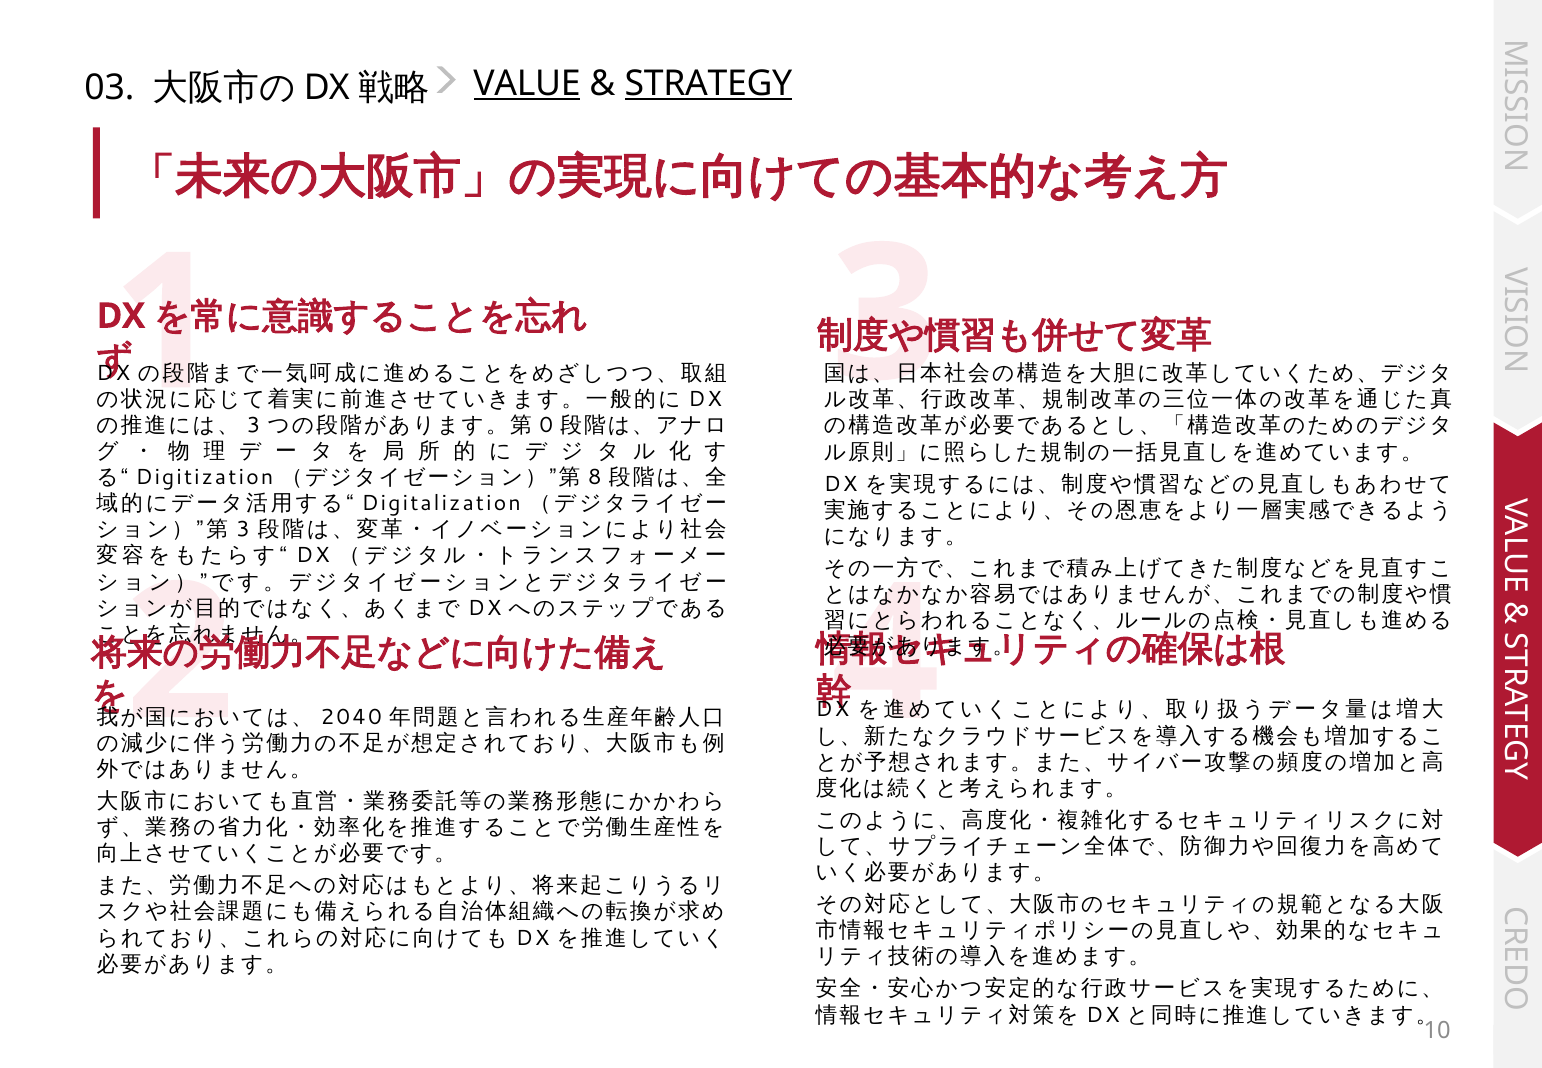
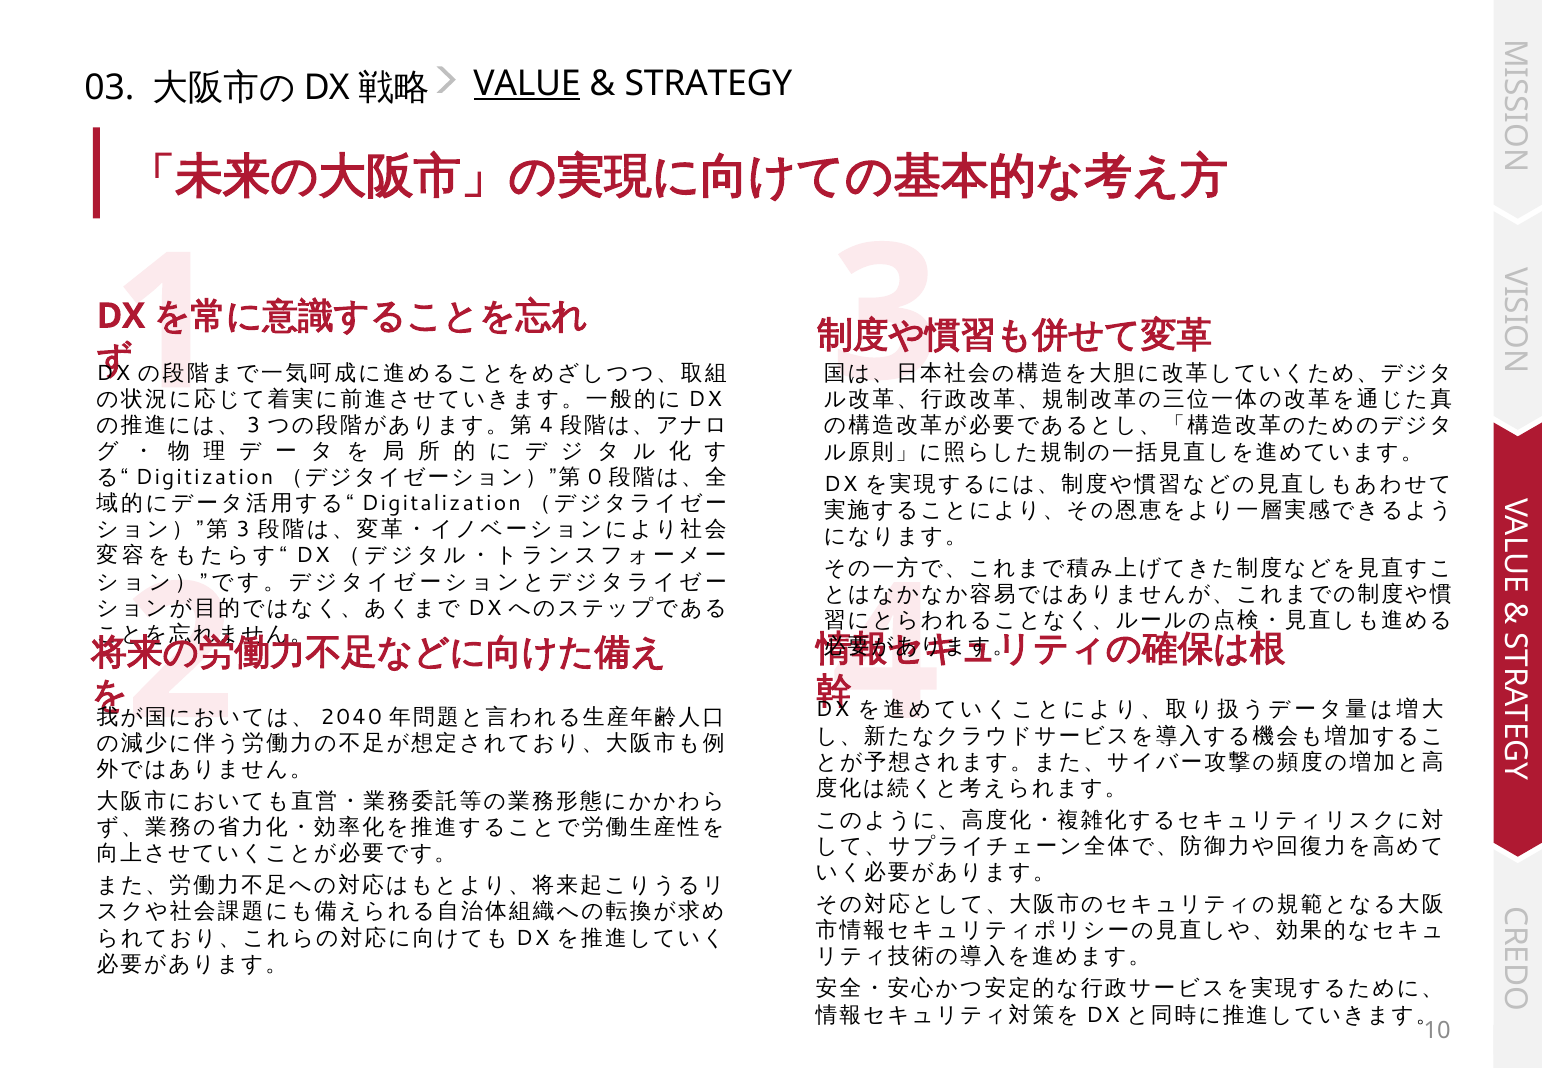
STRATEGY underline: present -> none
0 at (546, 425): 0 -> 4
8: 8 -> 0
